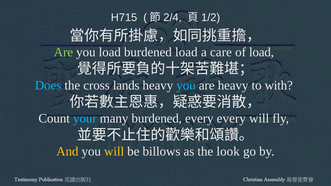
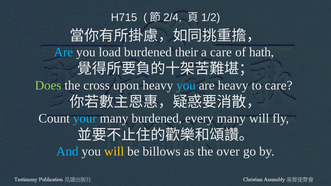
Are at (63, 52) colour: light green -> light blue
burdened load: load -> their
of load: load -> hath
Does colour: light blue -> light green
lands: lands -> upon
to with: with -> care
every every: every -> many
And colour: yellow -> light blue
look: look -> over
